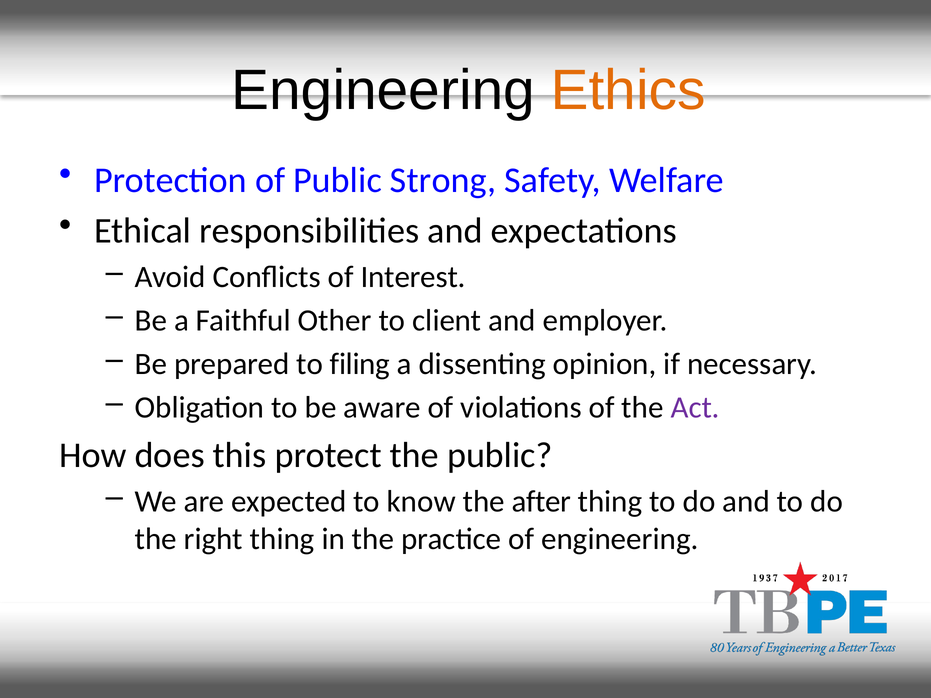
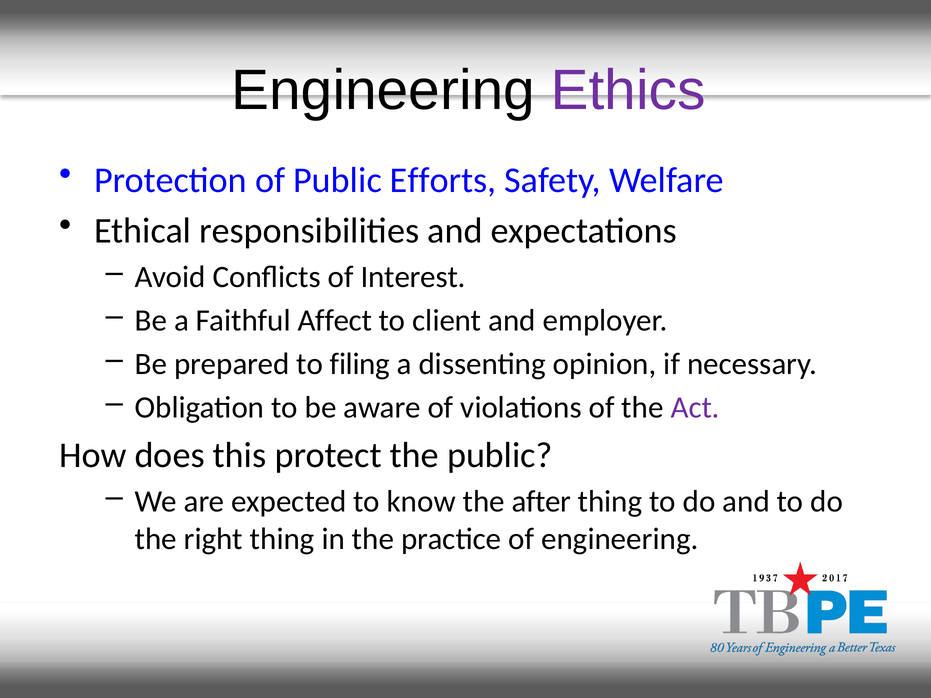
Ethics colour: orange -> purple
Strong: Strong -> Efforts
Other: Other -> Affect
